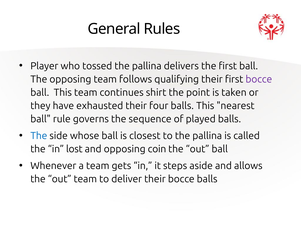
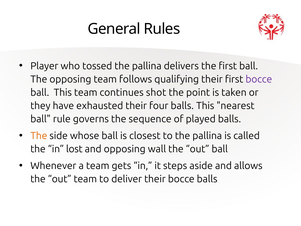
shirt: shirt -> shot
The at (39, 136) colour: blue -> orange
coin: coin -> wall
